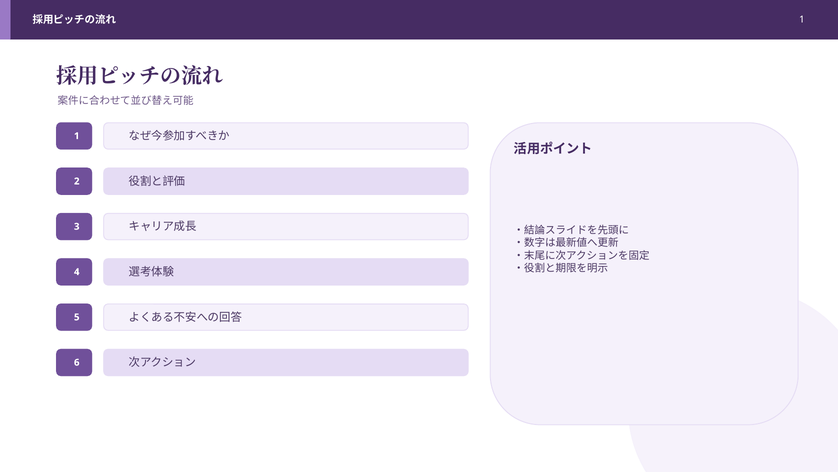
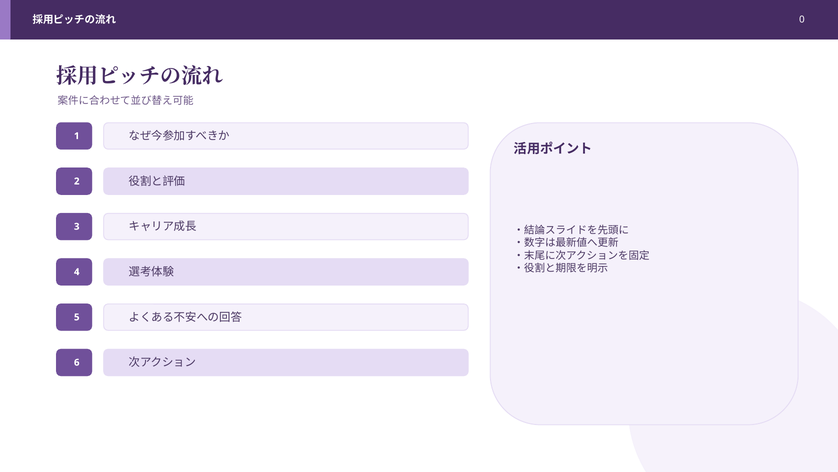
1 at (802, 19): 1 -> 0
